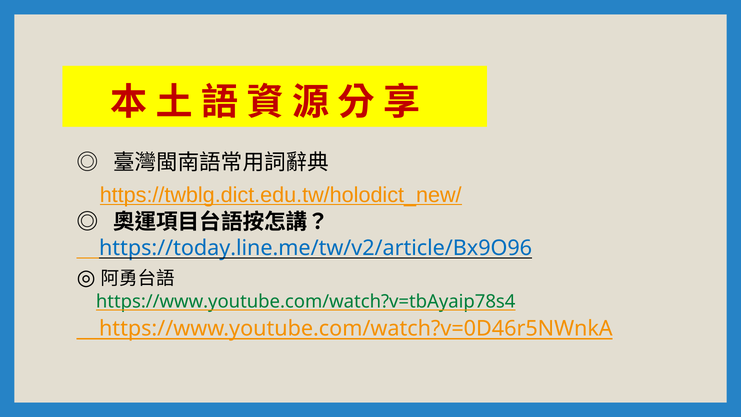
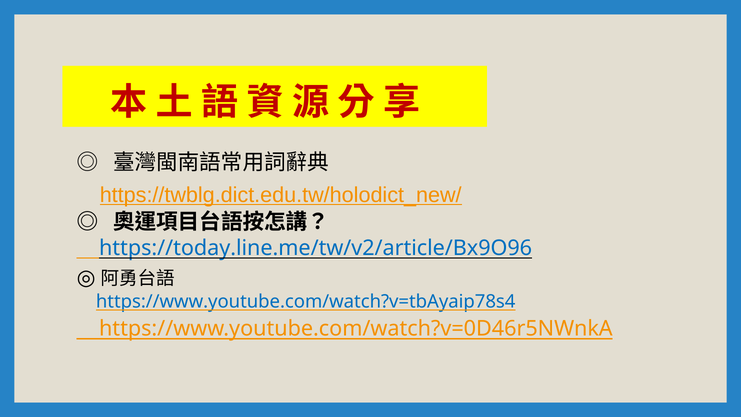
https://www.youtube.com/watch?v=tbAyaip78s4 colour: green -> blue
